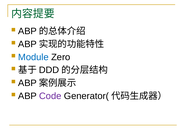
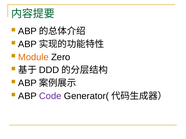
Module colour: blue -> orange
